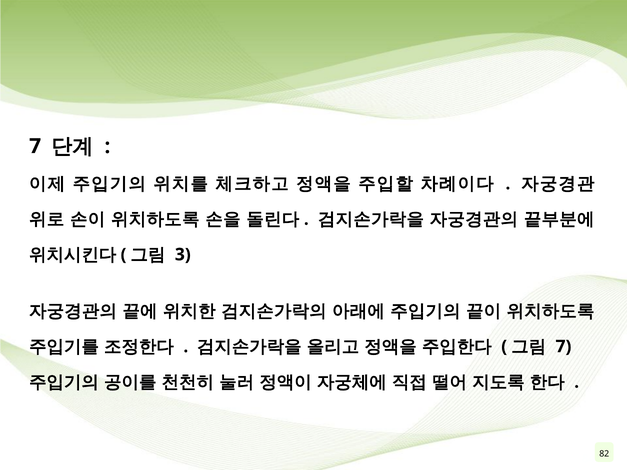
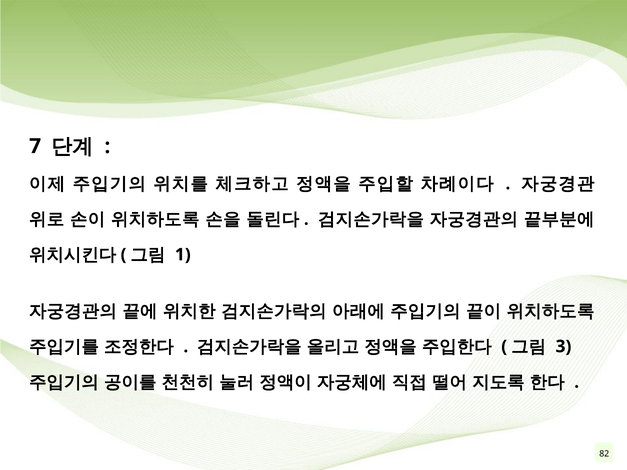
3: 3 -> 1
7 at (563, 347): 7 -> 3
